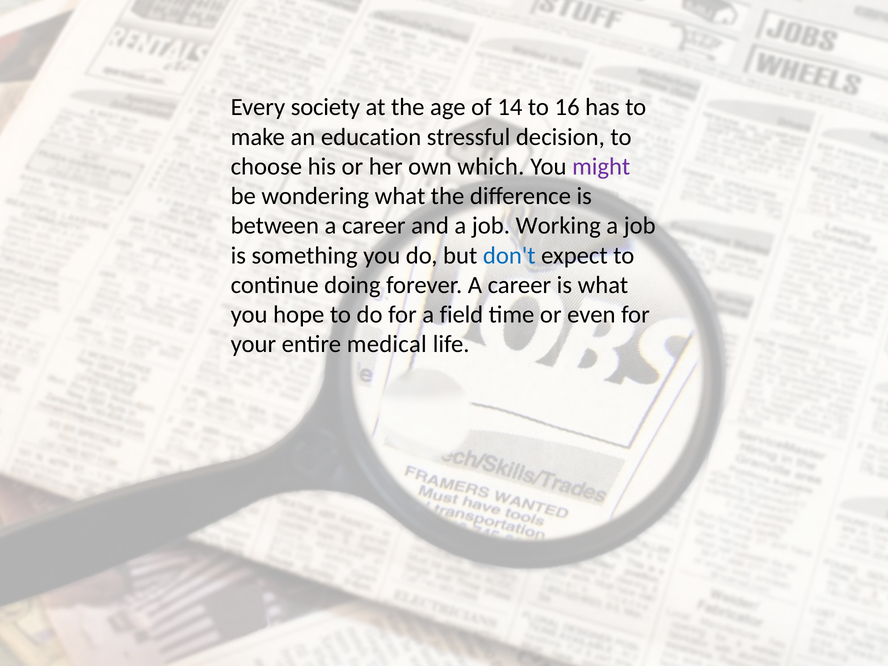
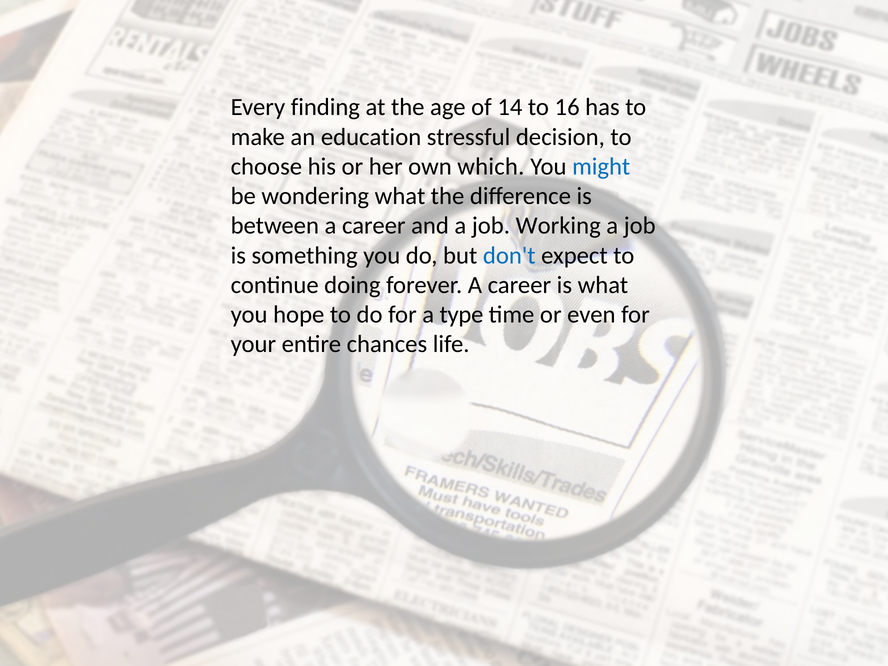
society: society -> finding
might colour: purple -> blue
field: field -> type
medical: medical -> chances
